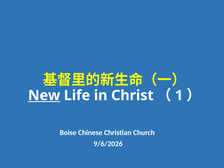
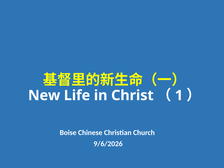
New underline: present -> none
